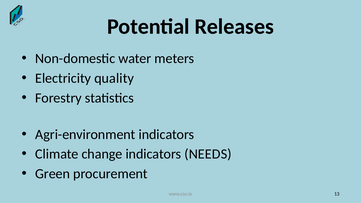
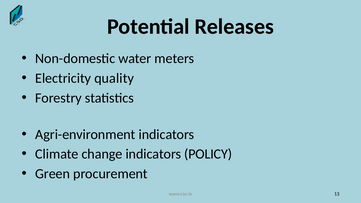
NEEDS: NEEDS -> POLICY
